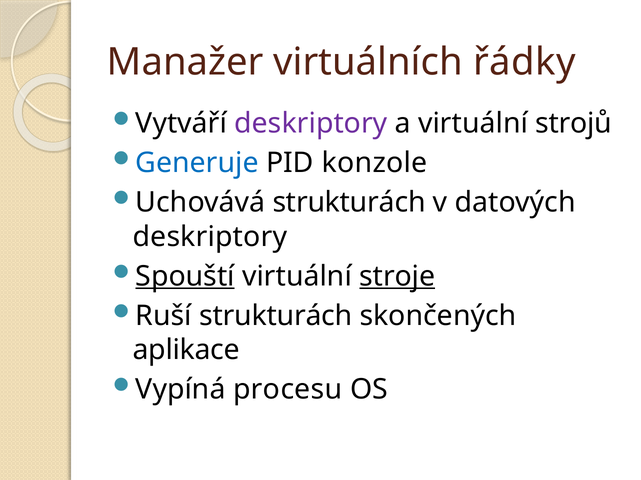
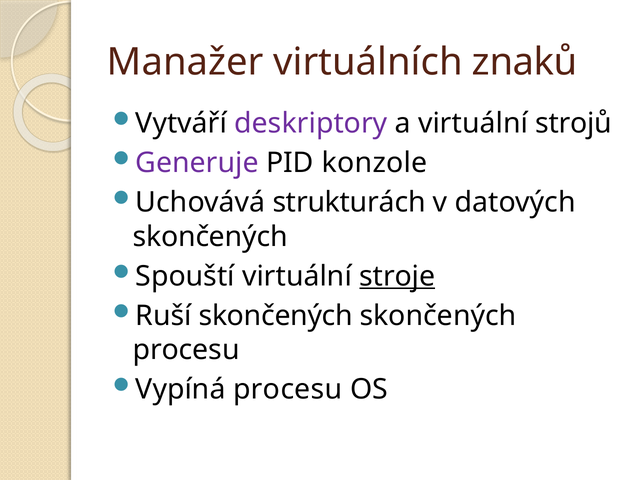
řádky: řádky -> znaků
Generuje colour: blue -> purple
deskriptory at (210, 237): deskriptory -> skončených
Spouští underline: present -> none
Ruší strukturách: strukturách -> skončených
aplikace at (186, 350): aplikace -> procesu
